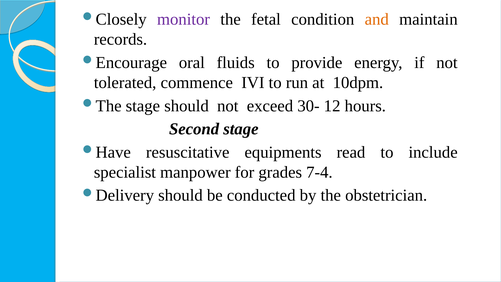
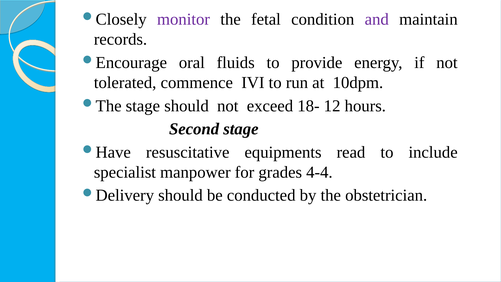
and colour: orange -> purple
30-: 30- -> 18-
7-4: 7-4 -> 4-4
